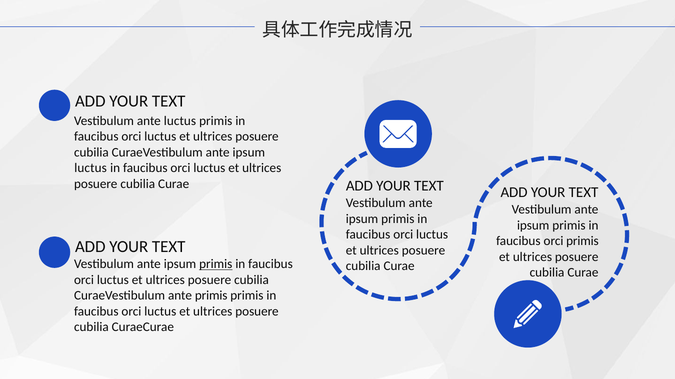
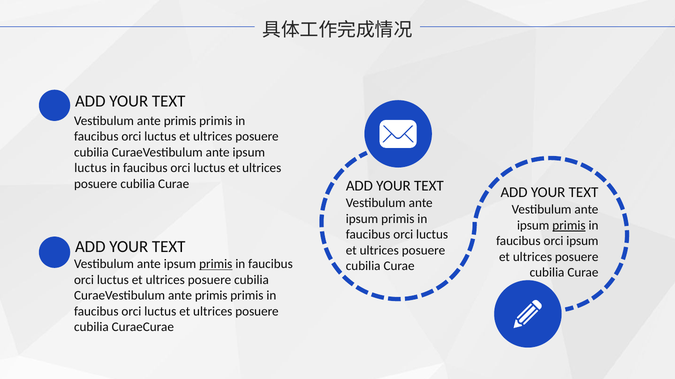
Vestibulum ante luctus: luctus -> primis
primis at (569, 226) underline: none -> present
orci primis: primis -> ipsum
